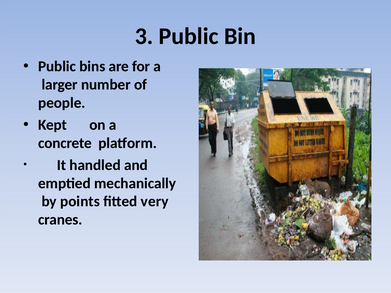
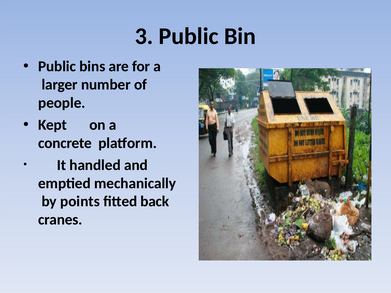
very: very -> back
